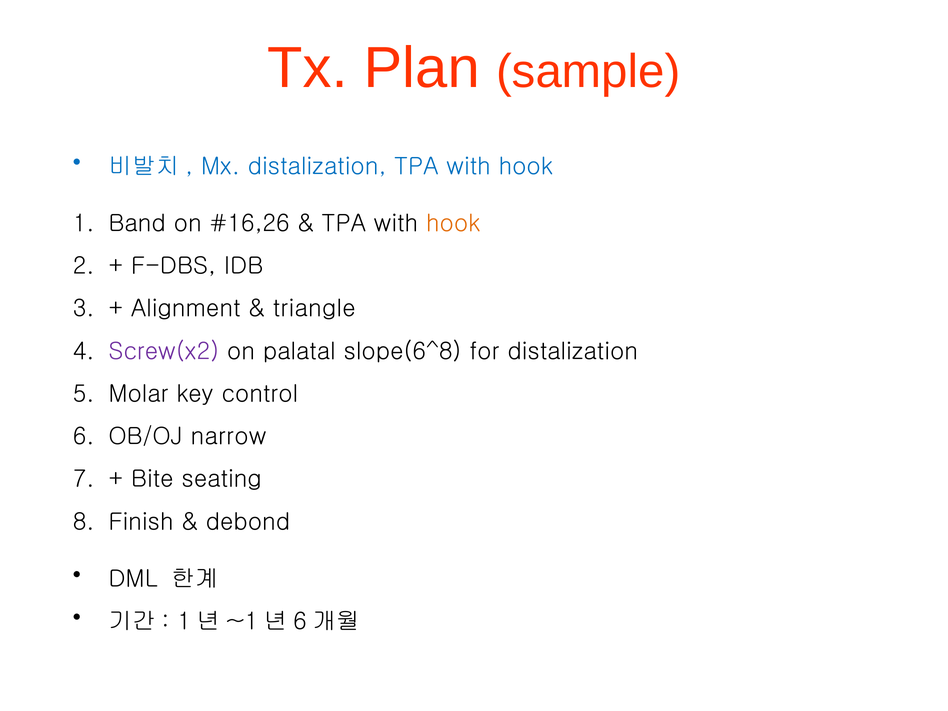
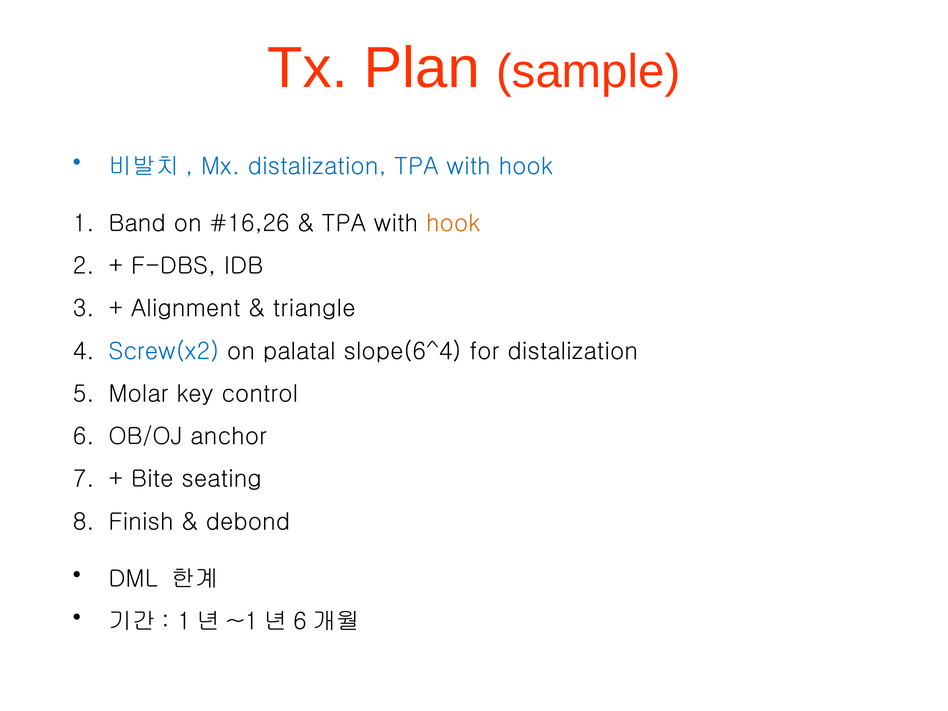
Screw(x2 colour: purple -> blue
slope(6^8: slope(6^8 -> slope(6^4
narrow: narrow -> anchor
